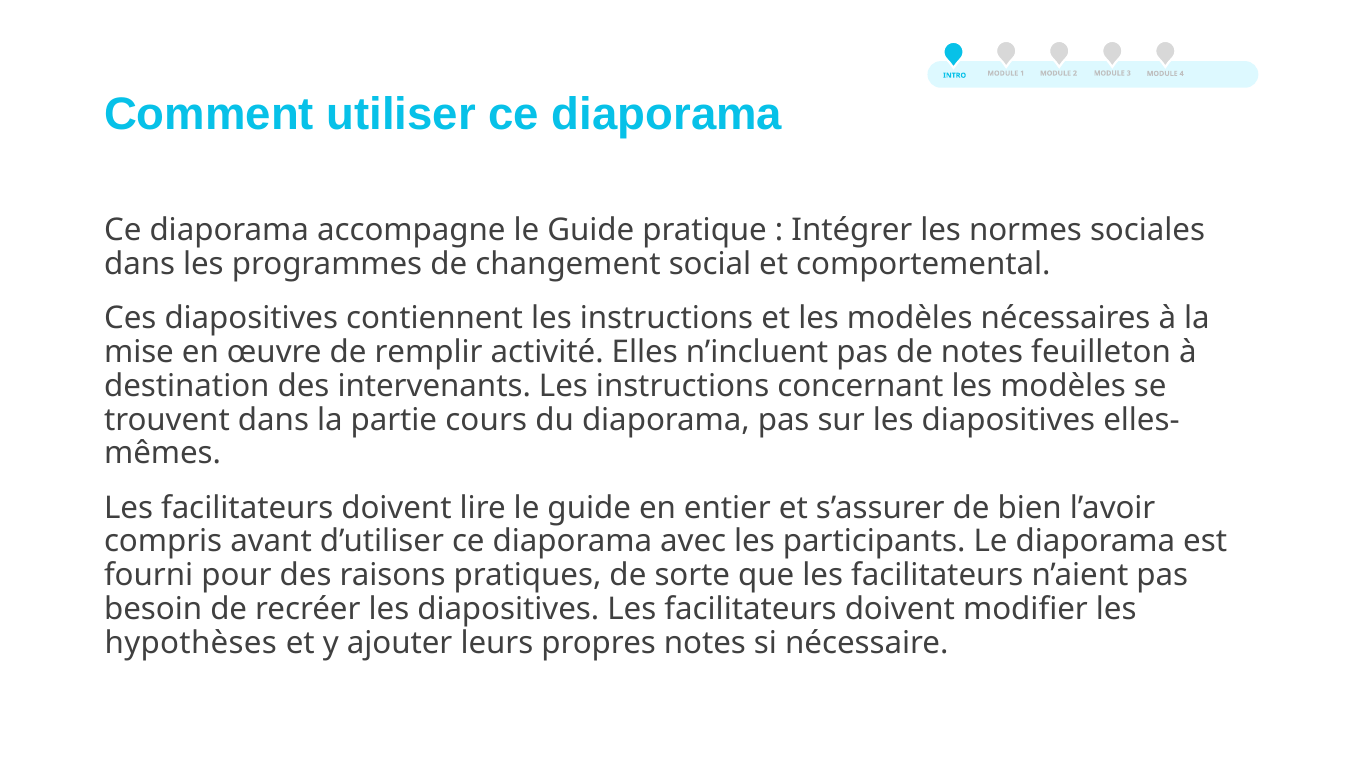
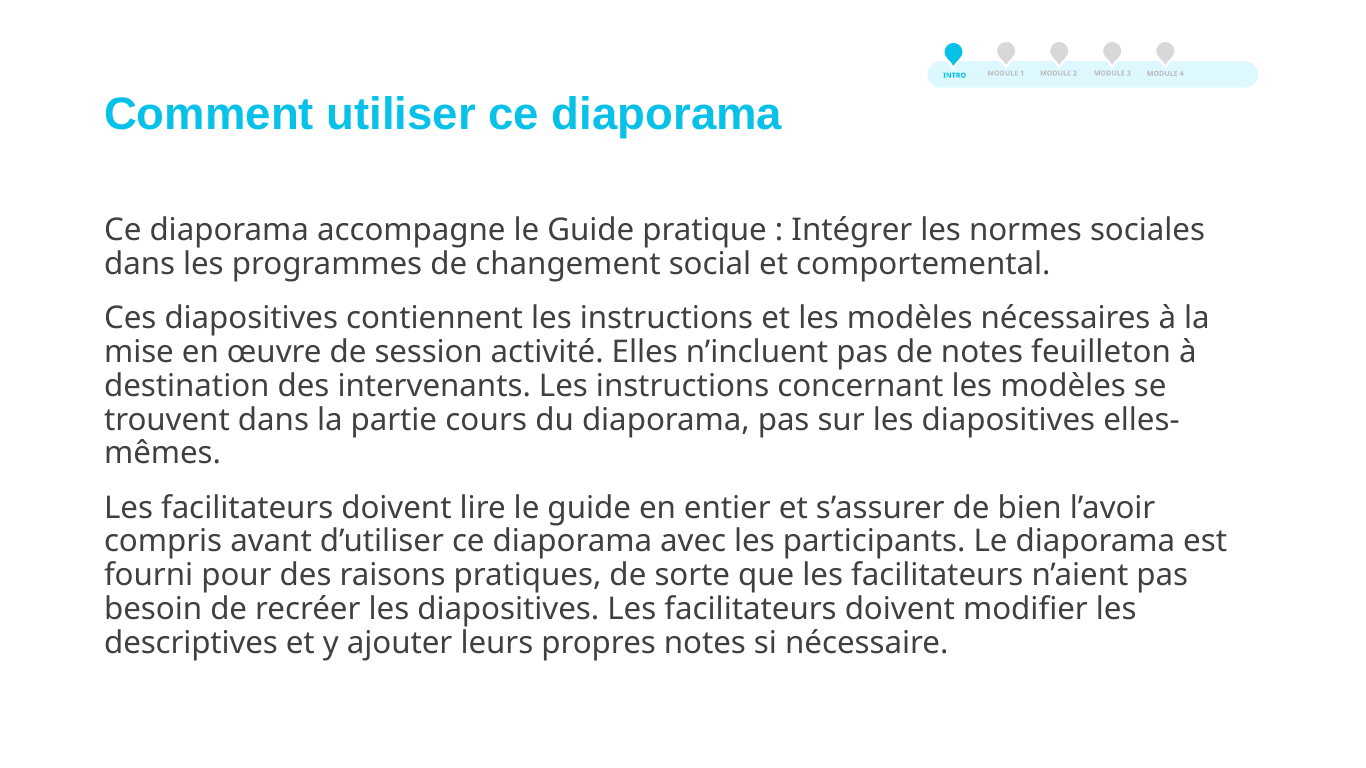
remplir: remplir -> session
hypothèses: hypothèses -> descriptives
